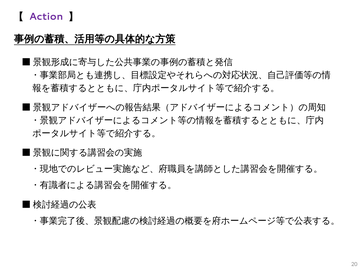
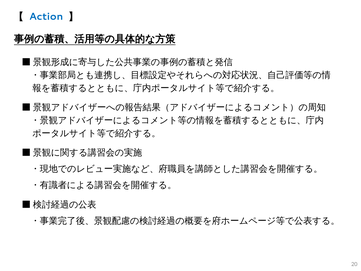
Action colour: purple -> blue
